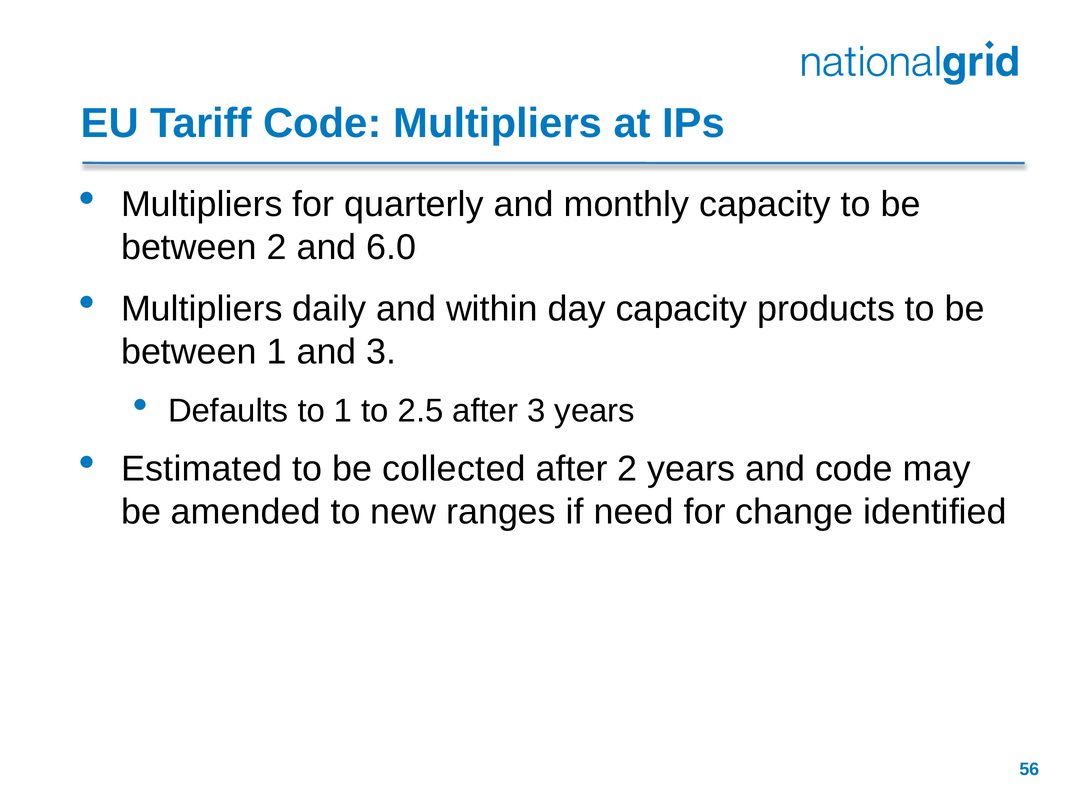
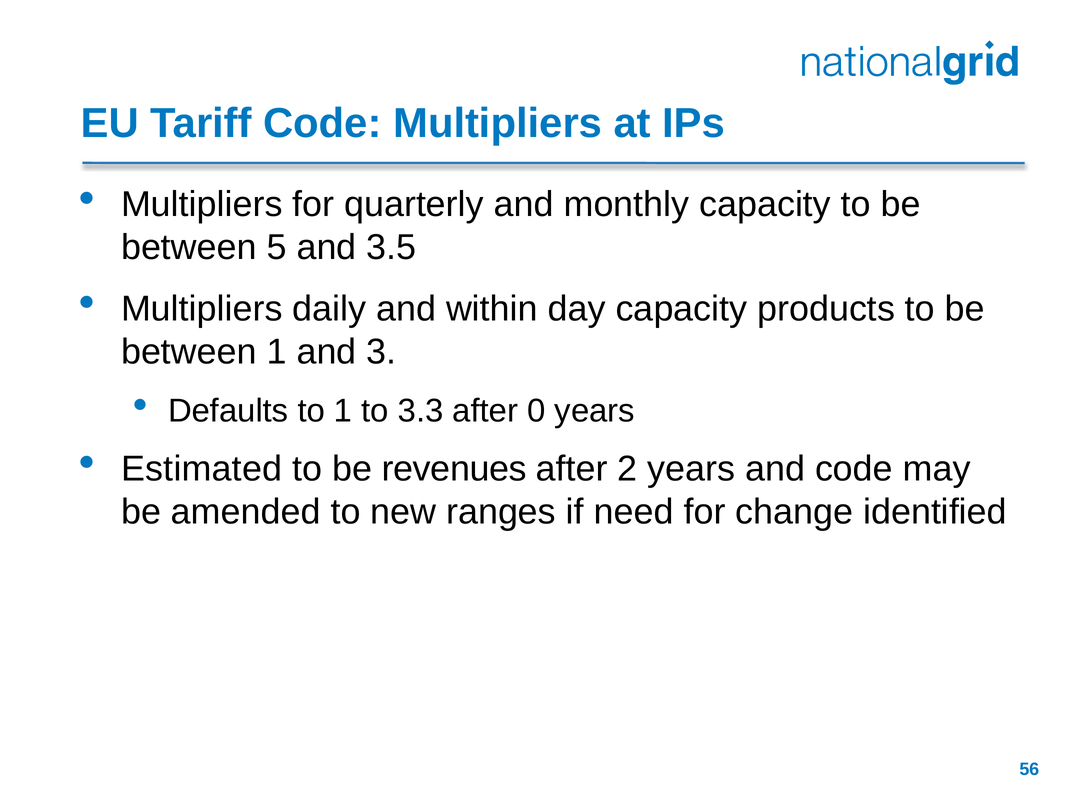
between 2: 2 -> 5
6.0: 6.0 -> 3.5
2.5: 2.5 -> 3.3
after 3: 3 -> 0
collected: collected -> revenues
